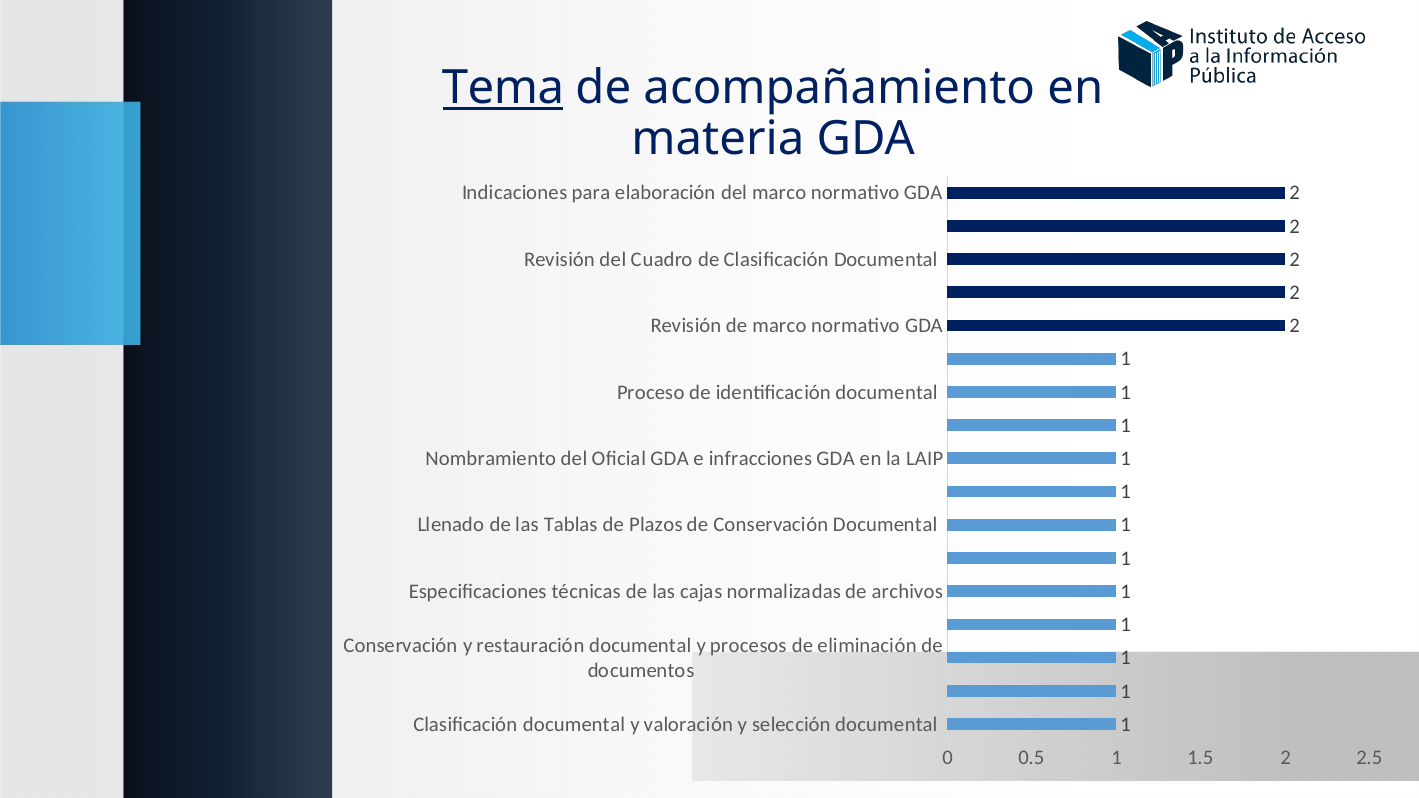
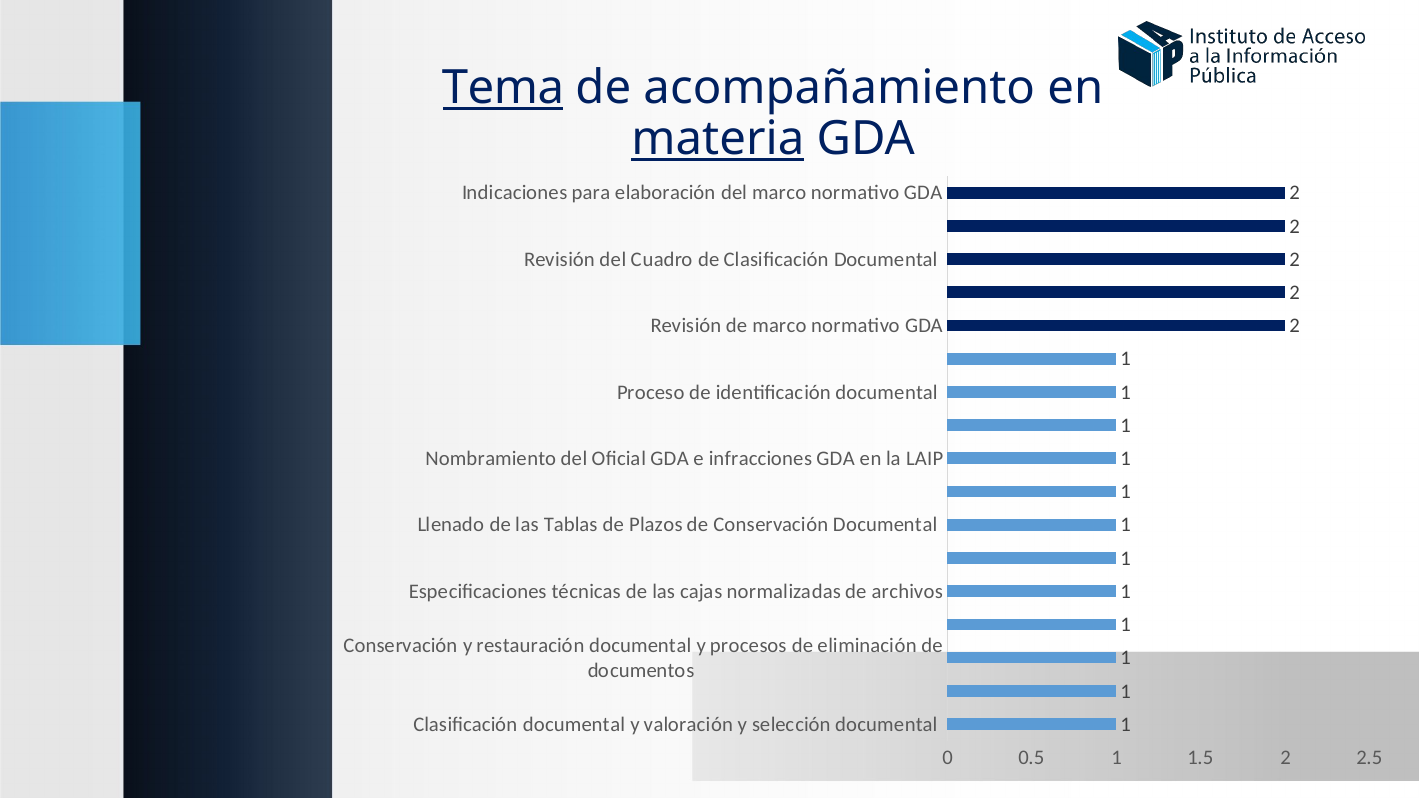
materia underline: none -> present
